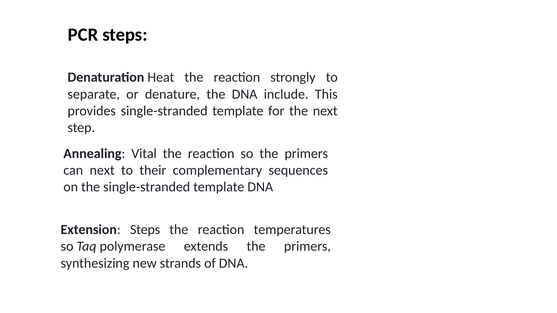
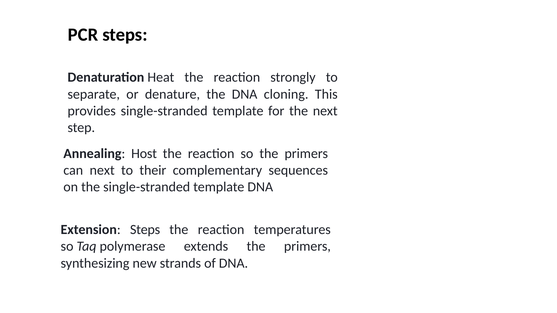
include: include -> cloning
Vital: Vital -> Host
